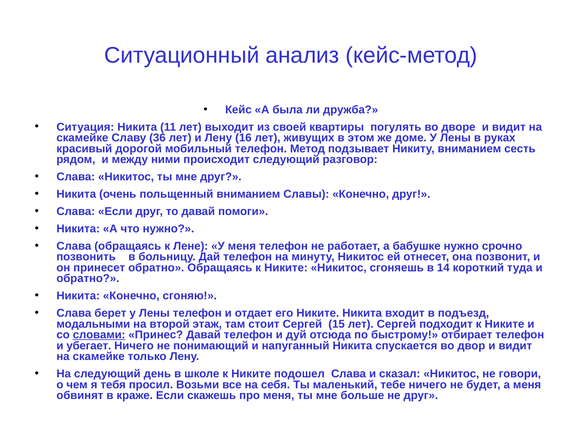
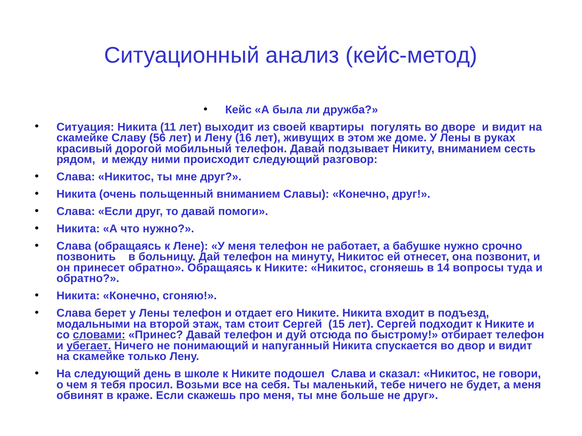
36: 36 -> 56
телефон Метод: Метод -> Давай
короткий: короткий -> вопросы
убегает underline: none -> present
